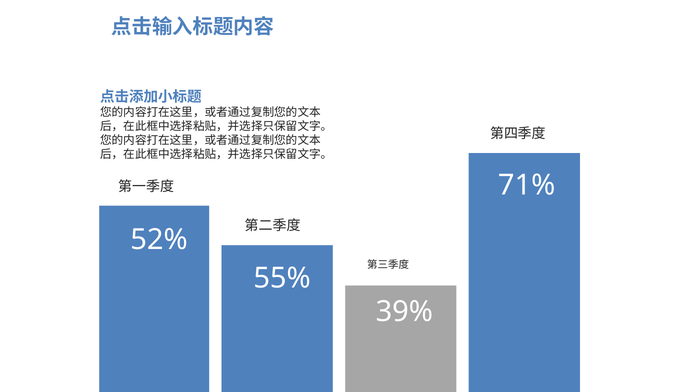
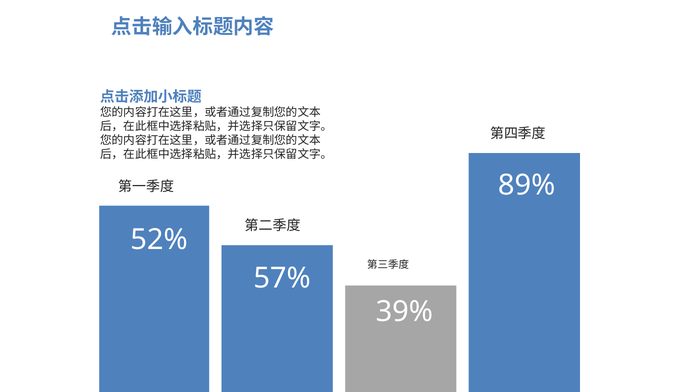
71%: 71% -> 89%
55%: 55% -> 57%
